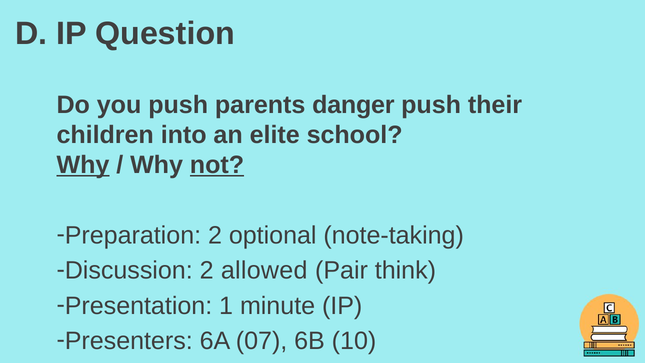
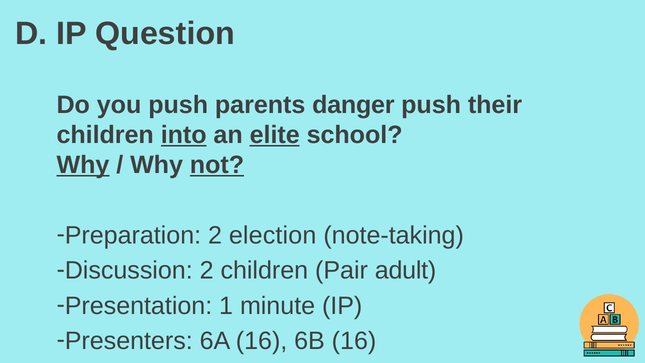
into underline: none -> present
elite underline: none -> present
optional: optional -> election
2 allowed: allowed -> children
think: think -> adult
6A 07: 07 -> 16
6B 10: 10 -> 16
